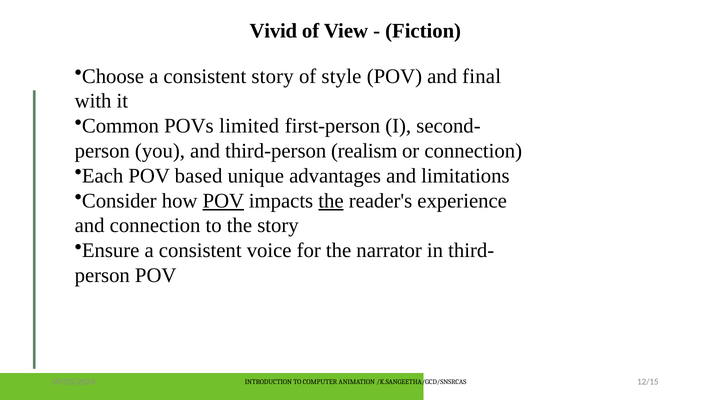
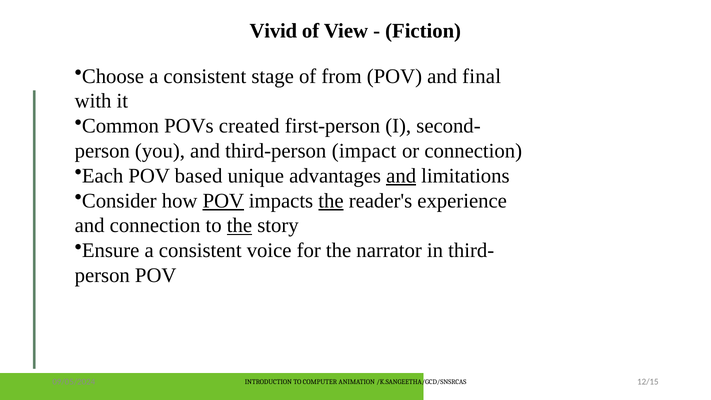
consistent story: story -> stage
style: style -> from
limited: limited -> created
realism: realism -> impact
and at (401, 176) underline: none -> present
the at (239, 226) underline: none -> present
